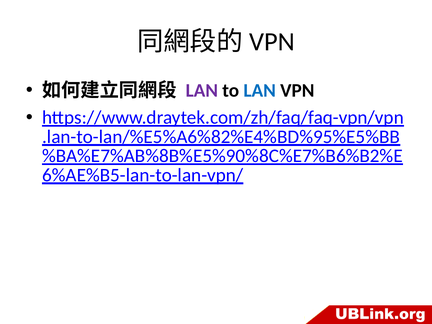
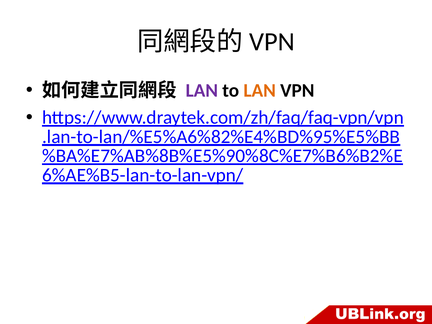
LAN at (260, 91) colour: blue -> orange
